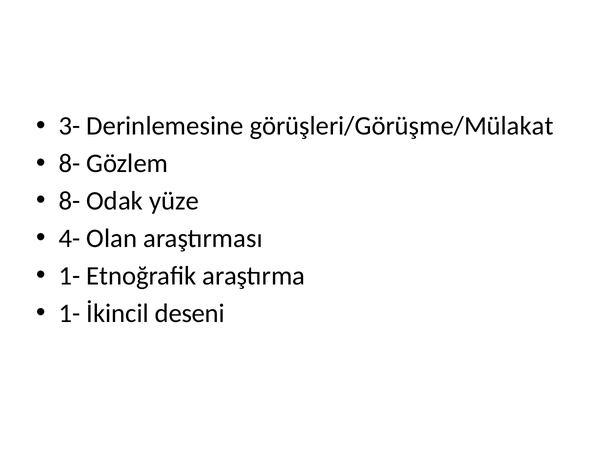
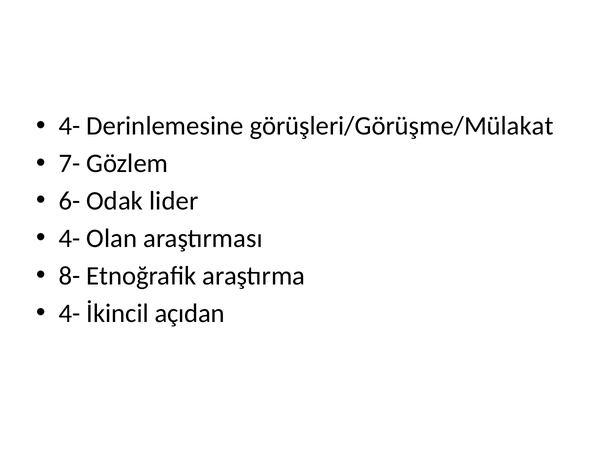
3- at (69, 126): 3- -> 4-
8- at (69, 163): 8- -> 7-
8- at (69, 201): 8- -> 6-
yüze: yüze -> lider
1- at (69, 276): 1- -> 8-
1- at (69, 313): 1- -> 4-
deseni: deseni -> açıdan
